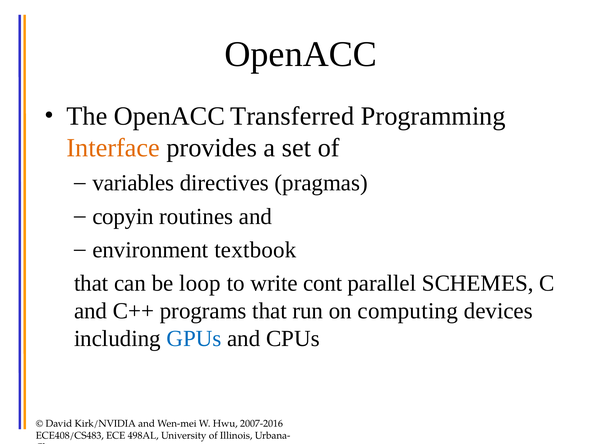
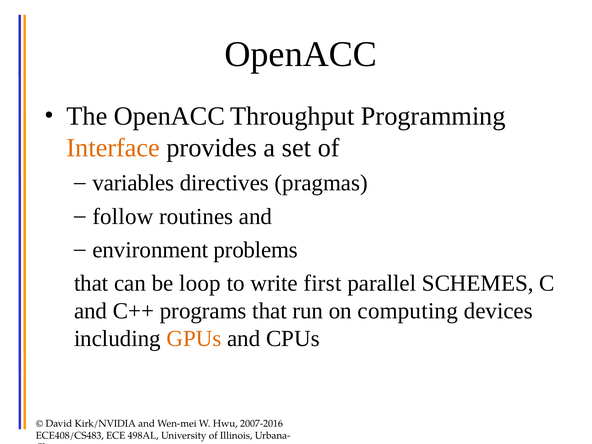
Transferred: Transferred -> Throughput
copyin: copyin -> follow
textbook: textbook -> problems
cont: cont -> first
GPUs colour: blue -> orange
